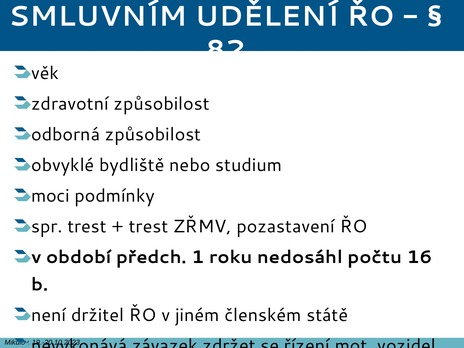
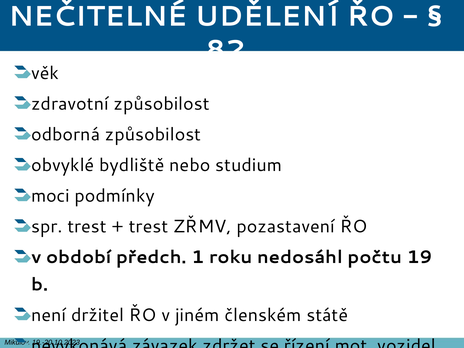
SMLUVNÍM: SMLUVNÍM -> NEČITELNÉ
16: 16 -> 19
